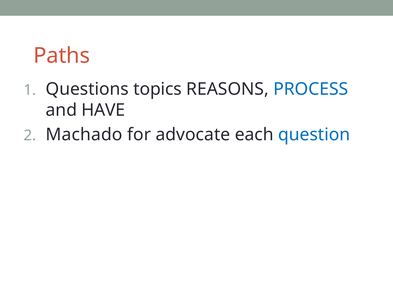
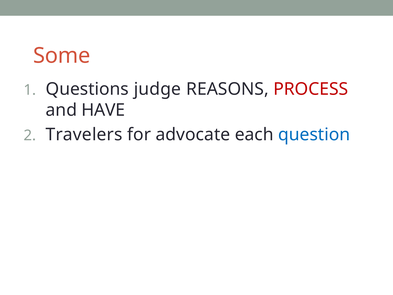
Paths: Paths -> Some
topics: topics -> judge
PROCESS colour: blue -> red
Machado: Machado -> Travelers
